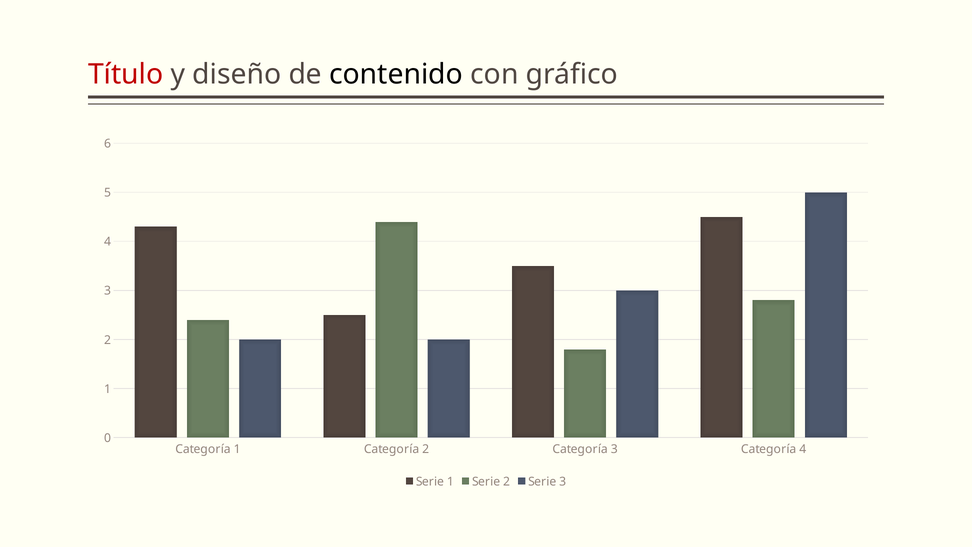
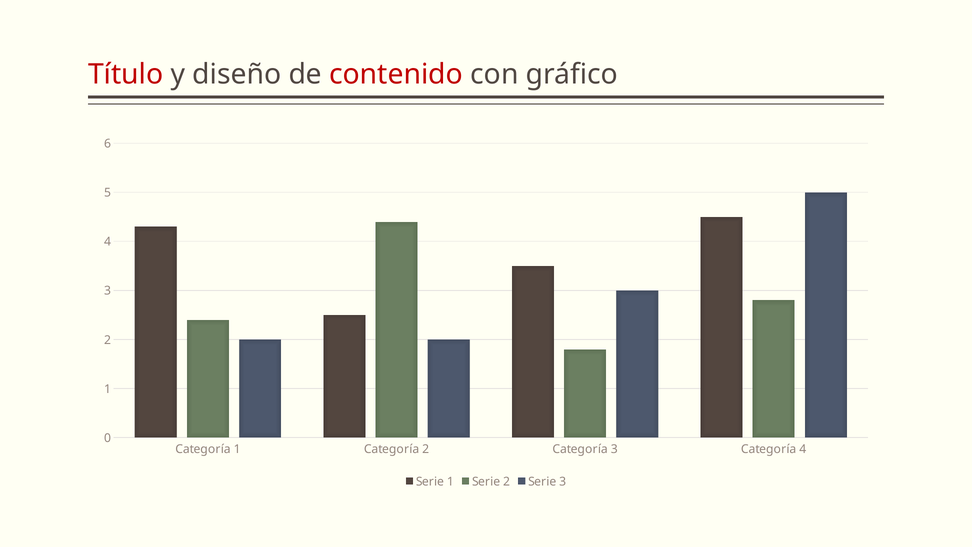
contenido colour: black -> red
